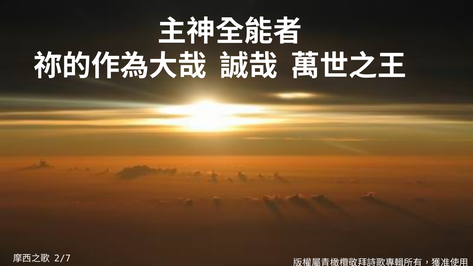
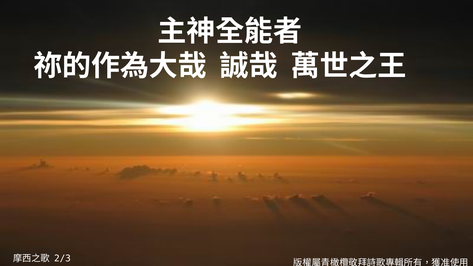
2/7: 2/7 -> 2/3
